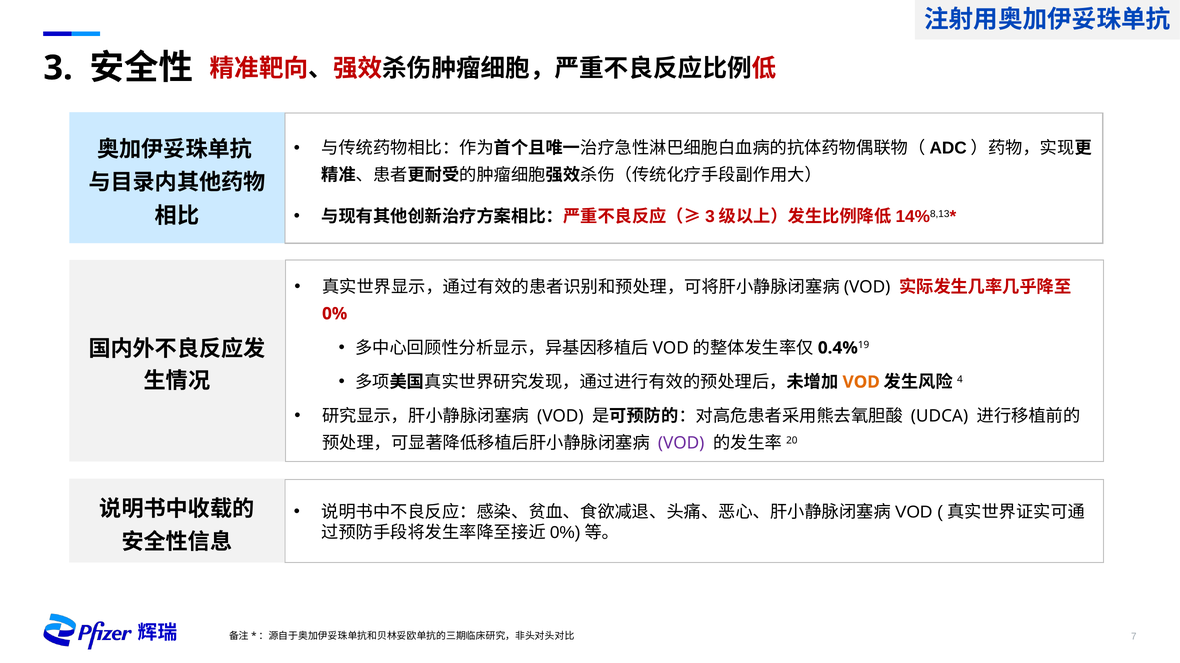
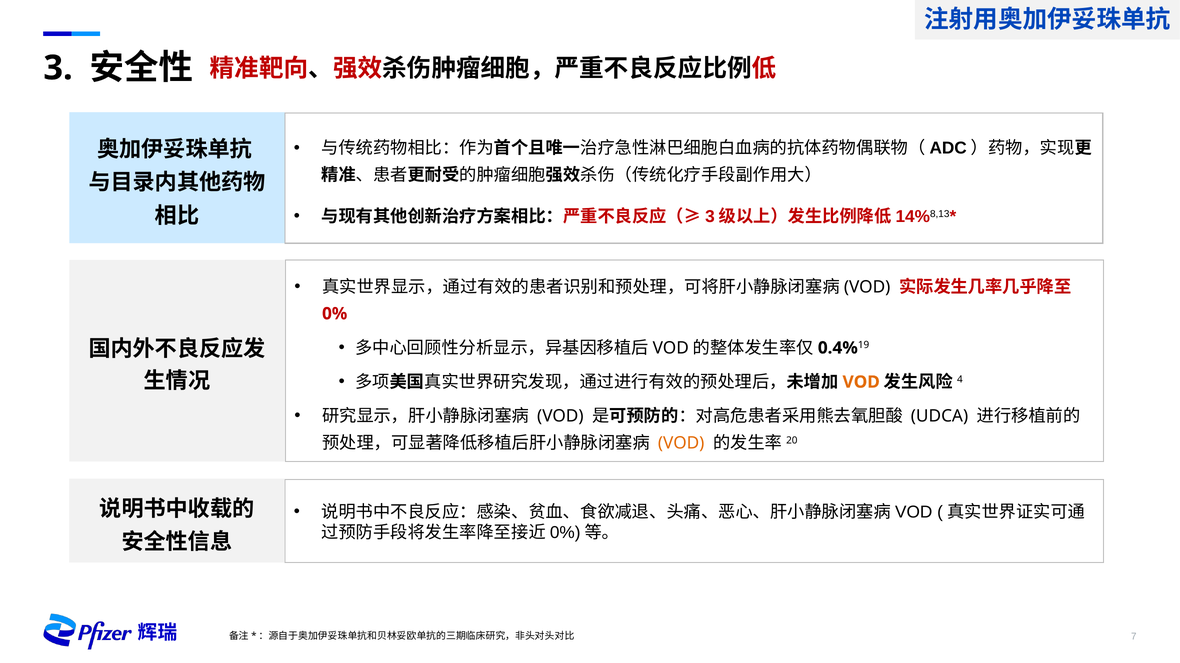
VOD at (681, 444) colour: purple -> orange
